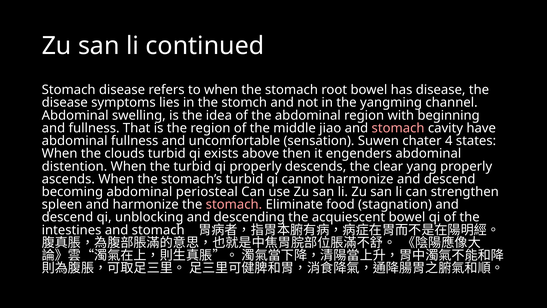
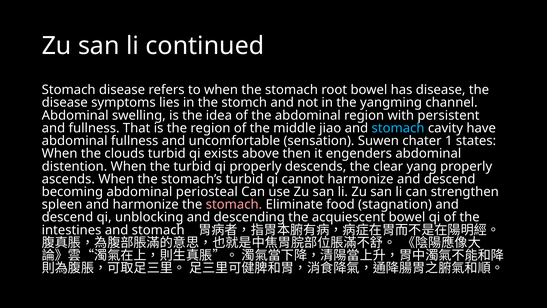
beginning: beginning -> persistent
stomach at (398, 128) colour: pink -> light blue
4: 4 -> 1
